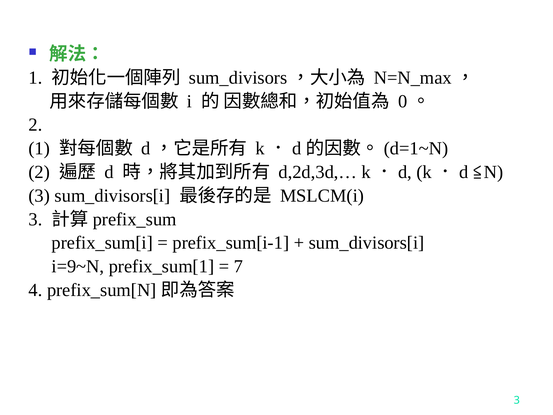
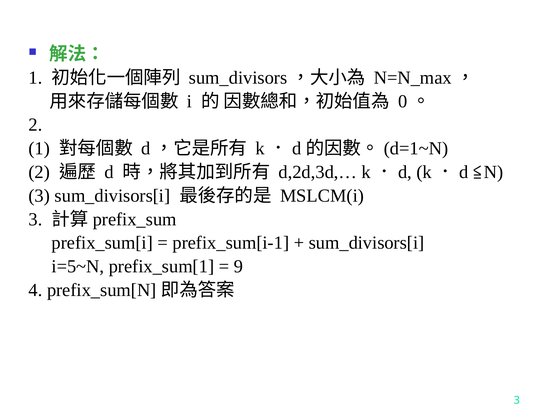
i=9~N: i=9~N -> i=5~N
7: 7 -> 9
